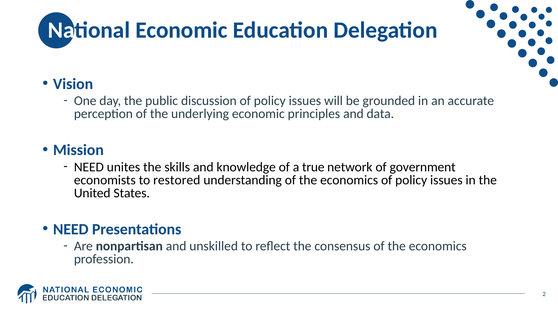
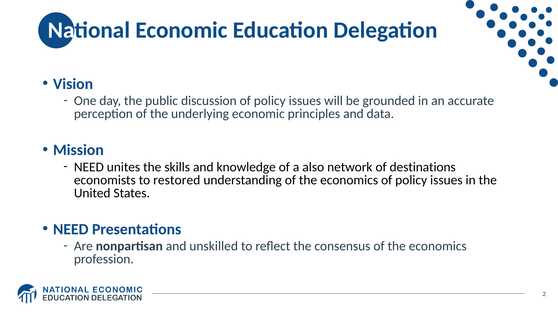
true: true -> also
government: government -> destinations
